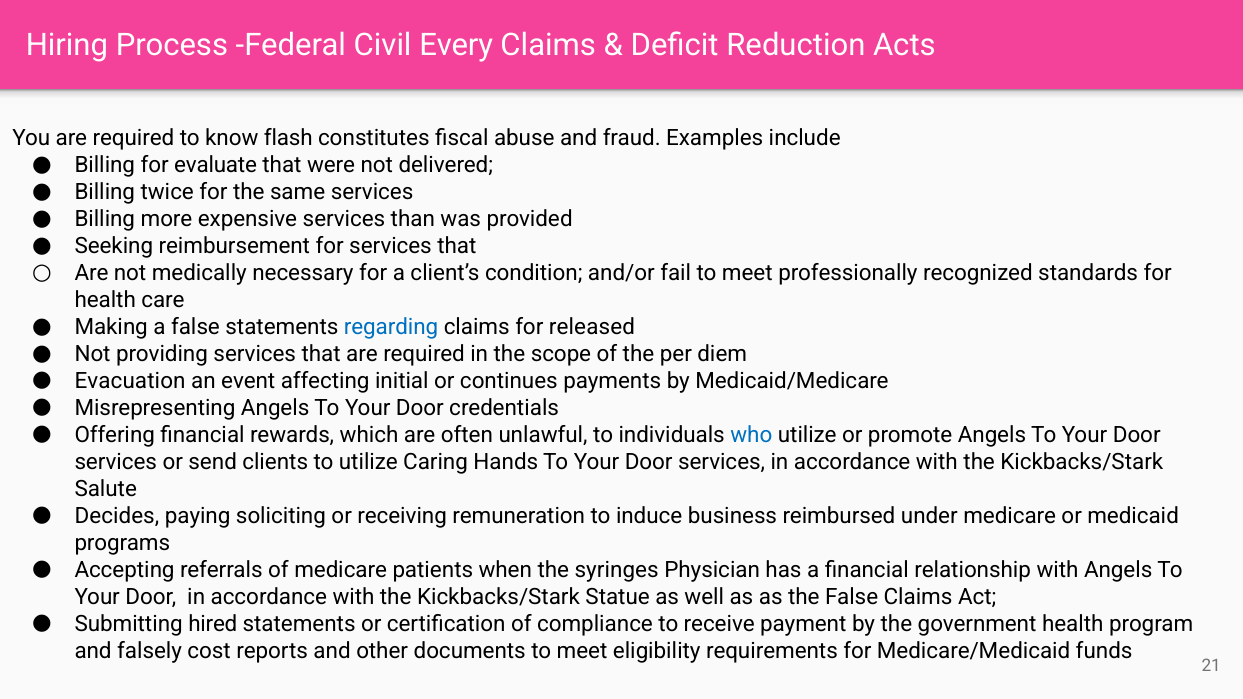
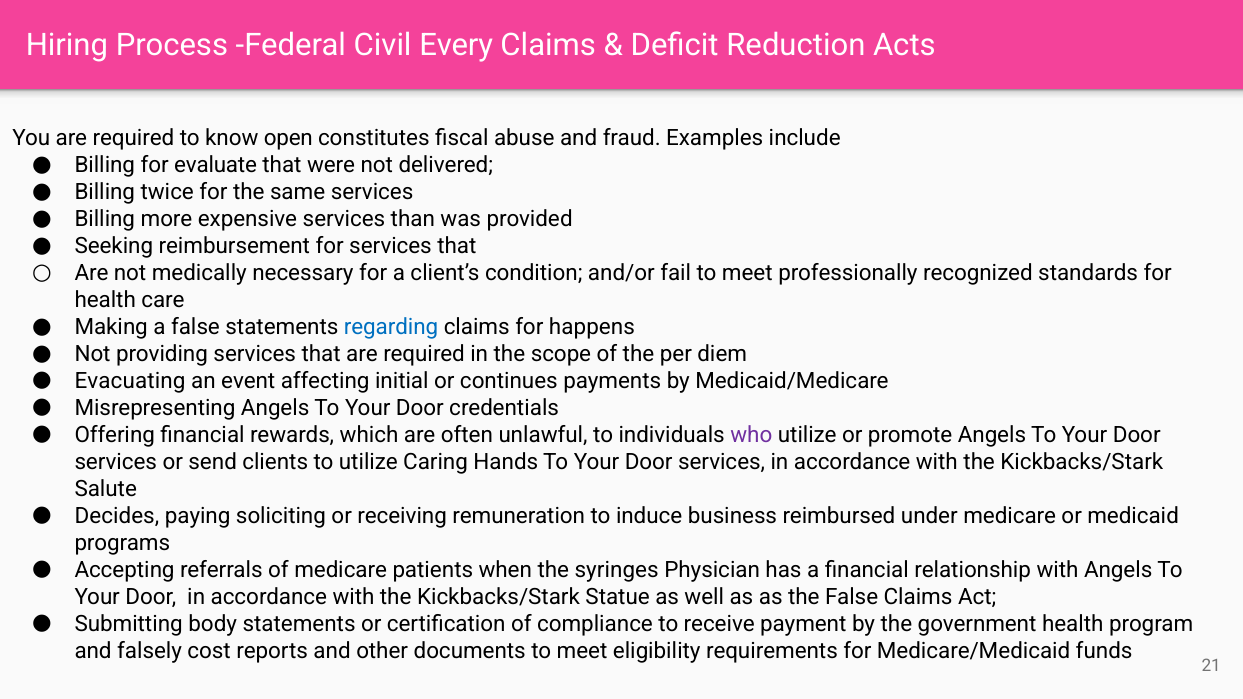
flash: flash -> open
released: released -> happens
Evacuation: Evacuation -> Evacuating
who colour: blue -> purple
hired: hired -> body
